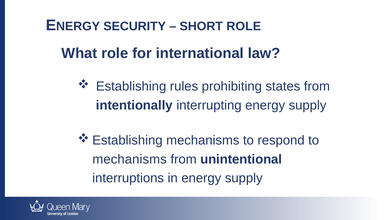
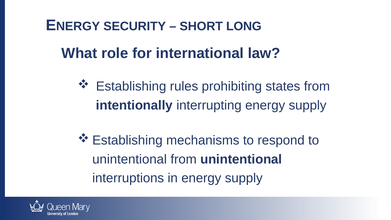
SHORT ROLE: ROLE -> LONG
mechanisms at (130, 159): mechanisms -> unintentional
